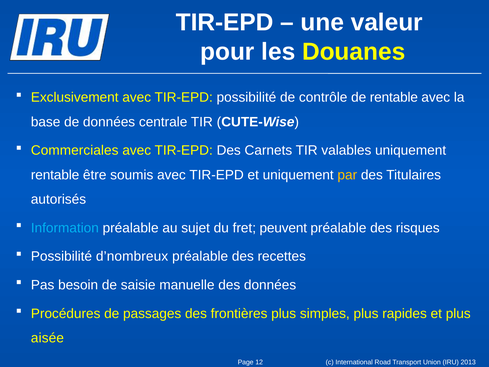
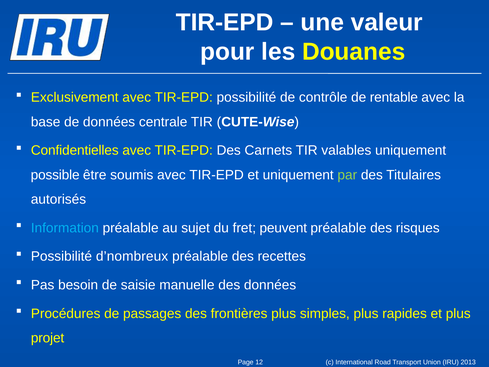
Commerciales: Commerciales -> Confidentielles
rentable at (55, 175): rentable -> possible
par colour: yellow -> light green
aisée: aisée -> projet
